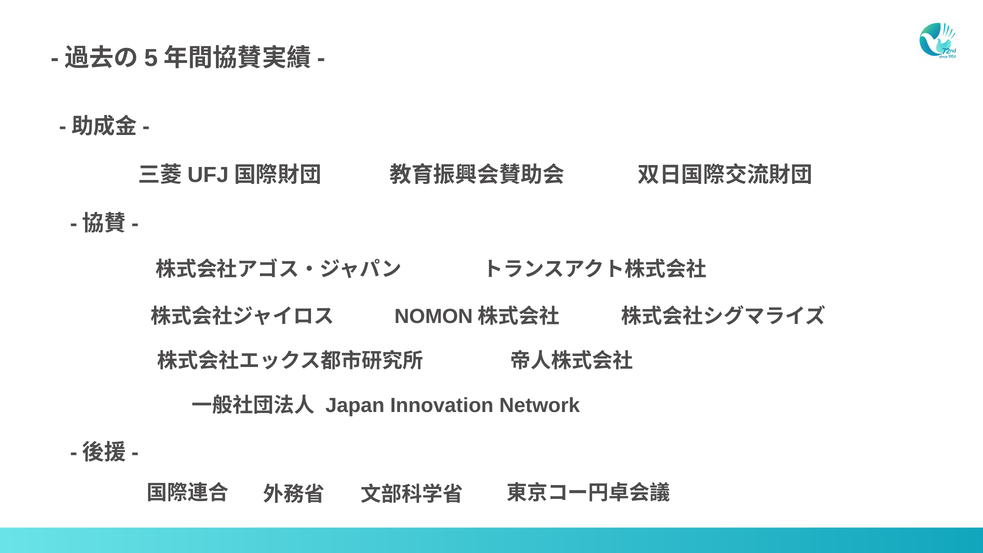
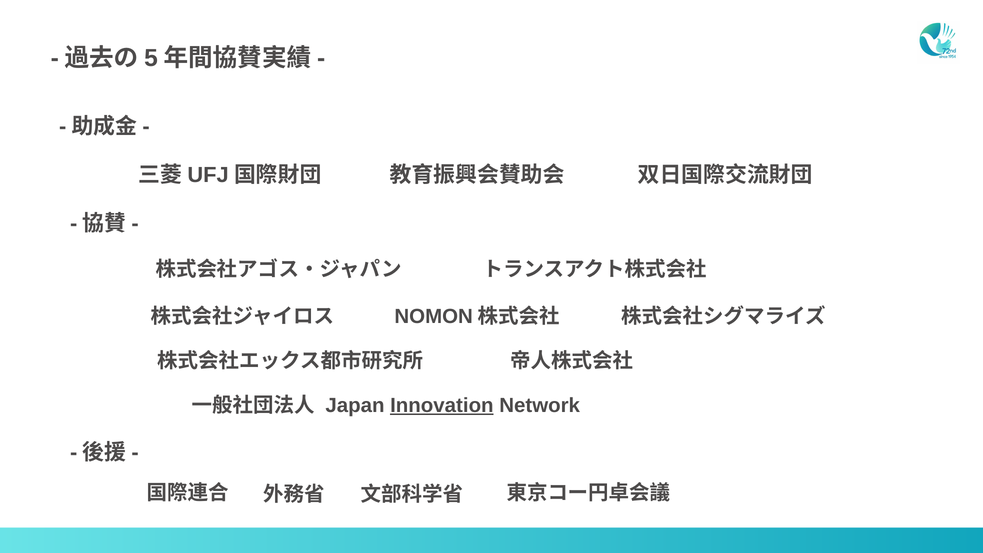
Innovation underline: none -> present
